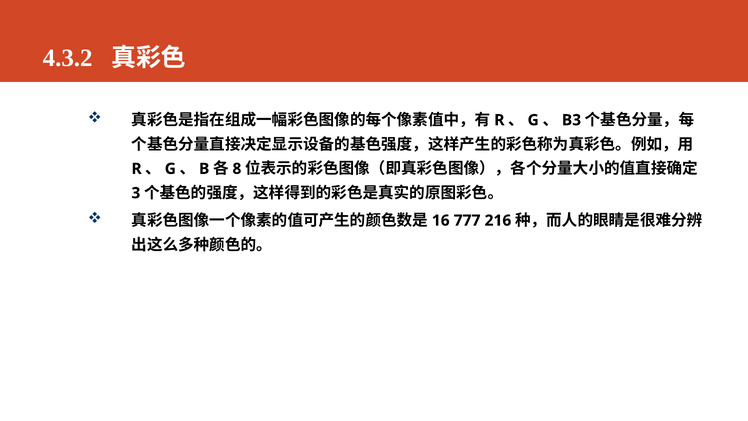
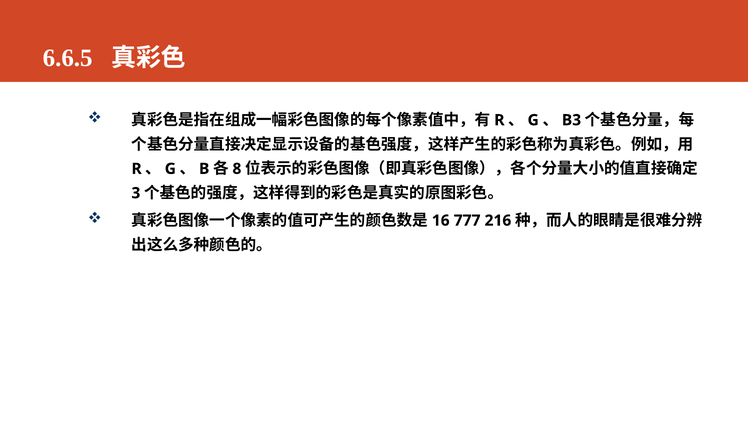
4.3.2: 4.3.2 -> 6.6.5
